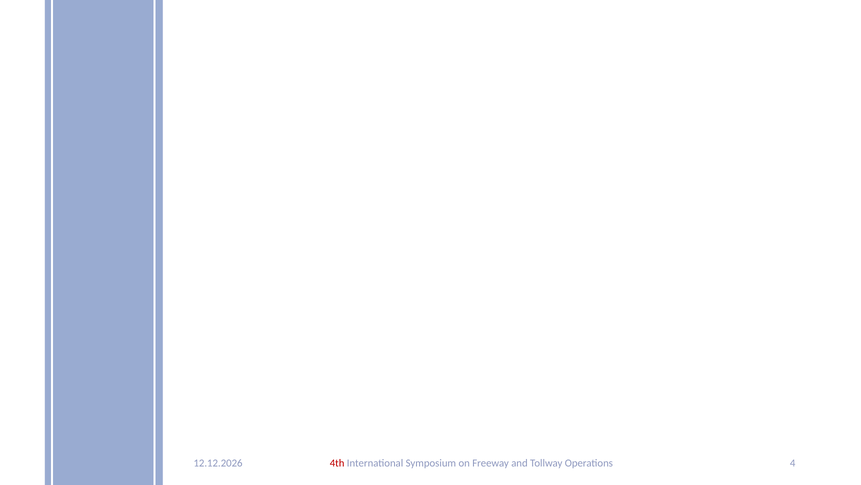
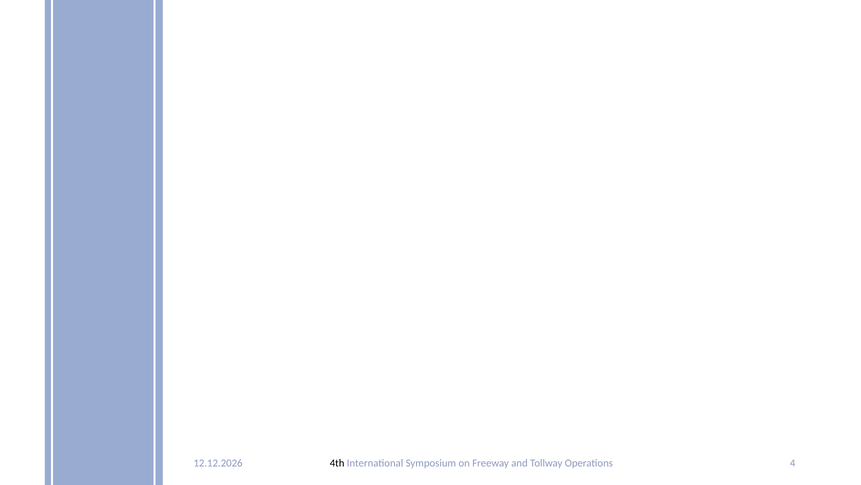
4th colour: red -> black
